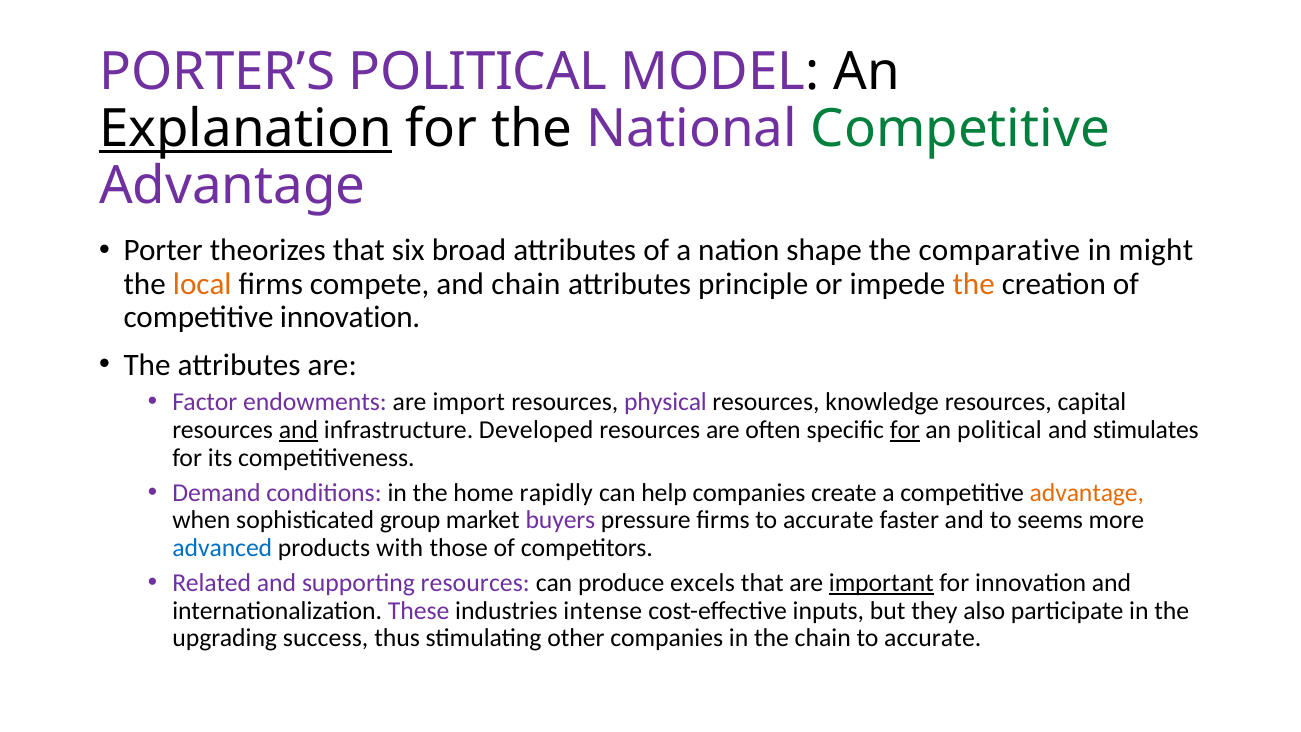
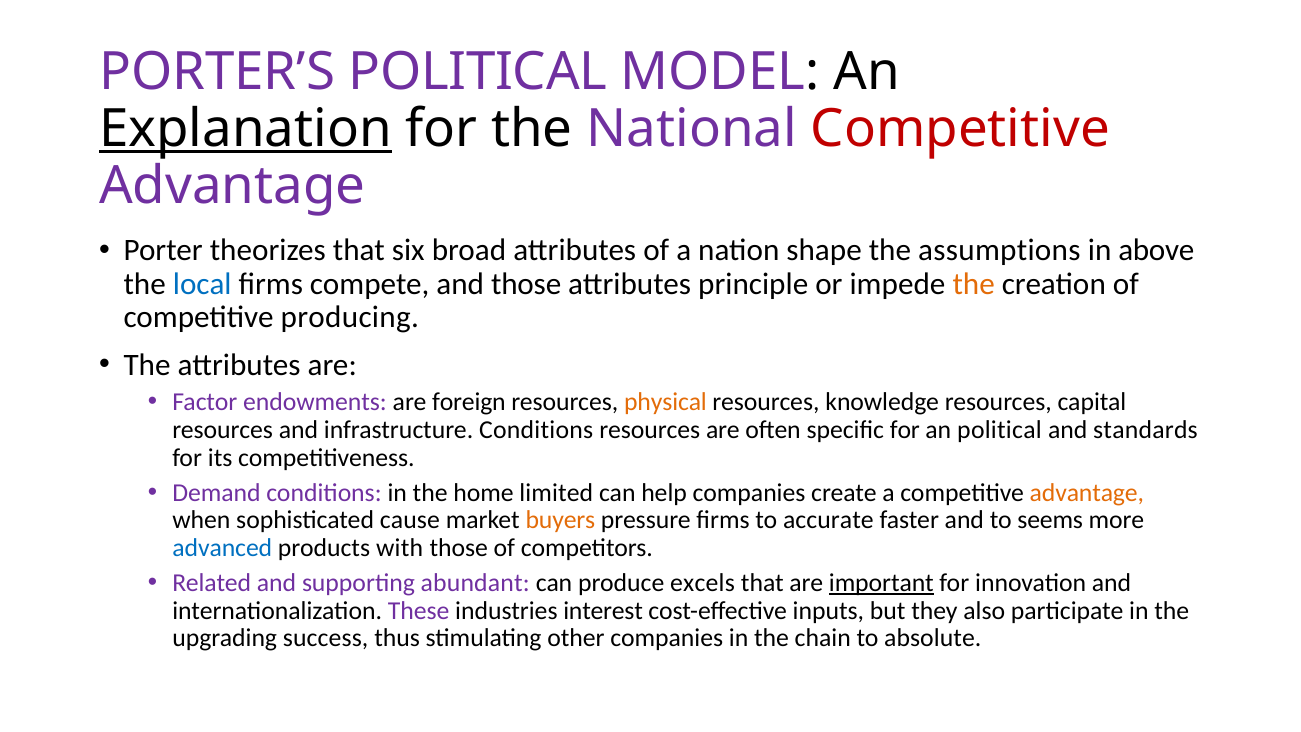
Competitive at (960, 129) colour: green -> red
comparative: comparative -> assumptions
might: might -> above
local colour: orange -> blue
and chain: chain -> those
competitive innovation: innovation -> producing
import: import -> foreign
physical colour: purple -> orange
and at (298, 430) underline: present -> none
infrastructure Developed: Developed -> Conditions
for at (905, 430) underline: present -> none
stimulates: stimulates -> standards
rapidly: rapidly -> limited
group: group -> cause
buyers colour: purple -> orange
supporting resources: resources -> abundant
intense: intense -> interest
chain to accurate: accurate -> absolute
